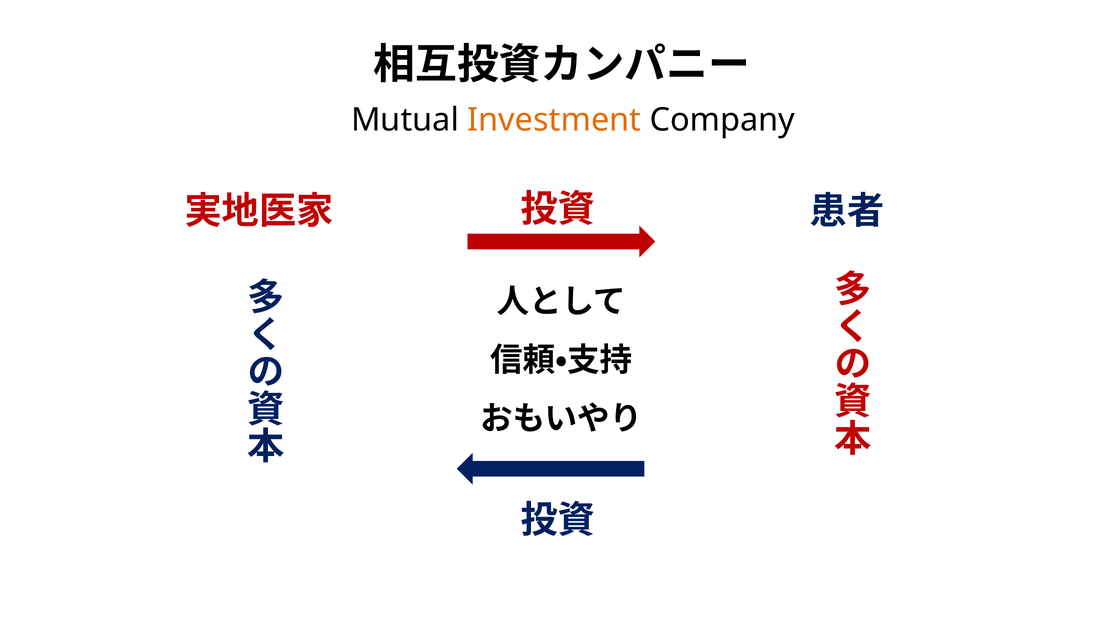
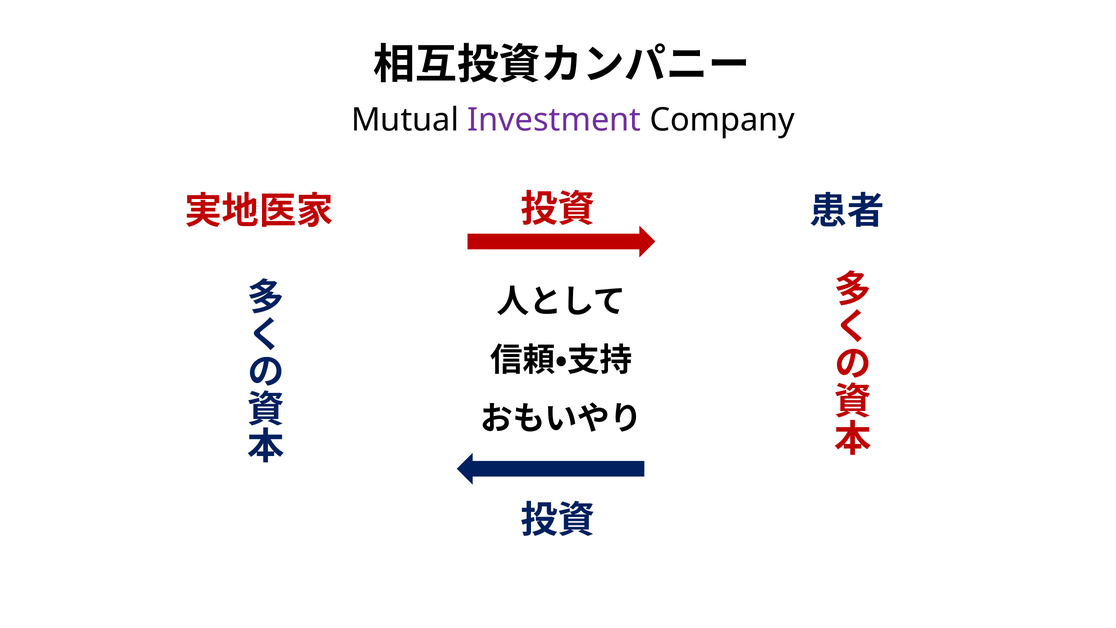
Investment colour: orange -> purple
